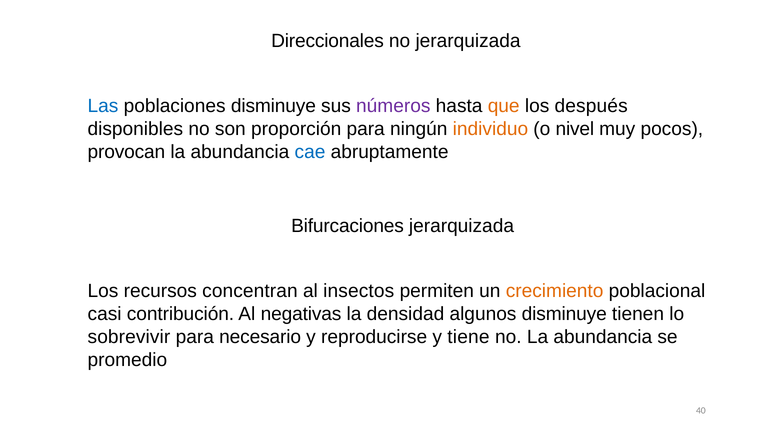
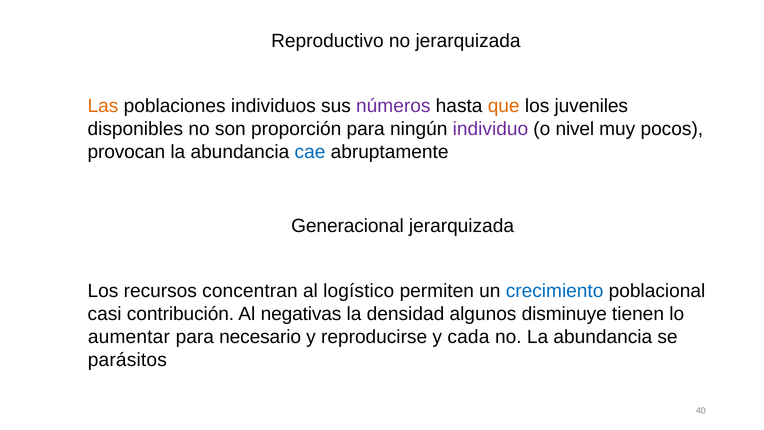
Direccionales: Direccionales -> Reproductivo
Las colour: blue -> orange
poblaciones disminuye: disminuye -> individuos
después: después -> juveniles
individuo colour: orange -> purple
Bifurcaciones: Bifurcaciones -> Generacional
insectos: insectos -> logístico
crecimiento colour: orange -> blue
sobrevivir: sobrevivir -> aumentar
tiene: tiene -> cada
promedio: promedio -> parásitos
